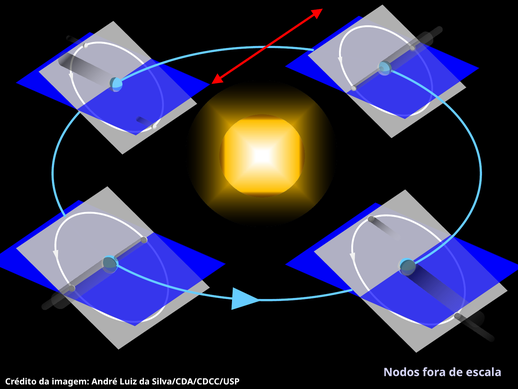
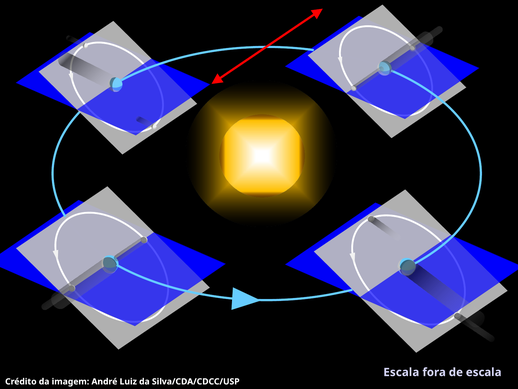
Nodos at (401, 372): Nodos -> Escala
